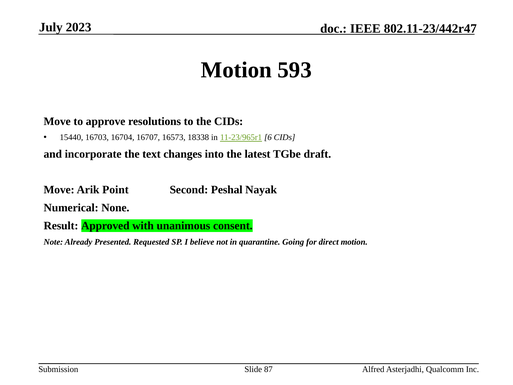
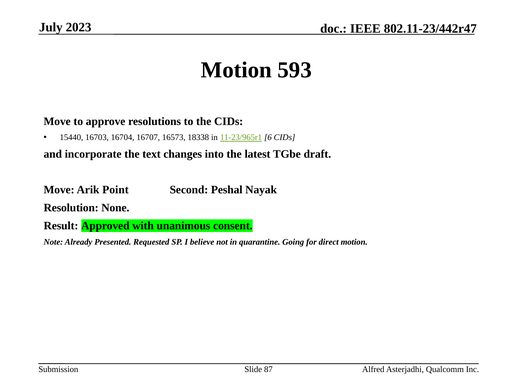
Numerical: Numerical -> Resolution
